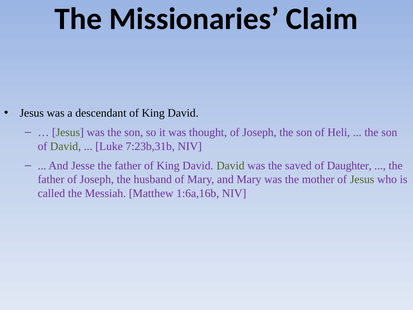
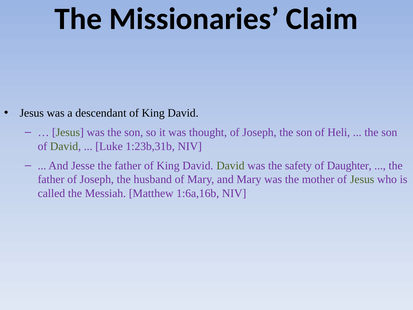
7:23b,31b: 7:23b,31b -> 1:23b,31b
saved: saved -> safety
